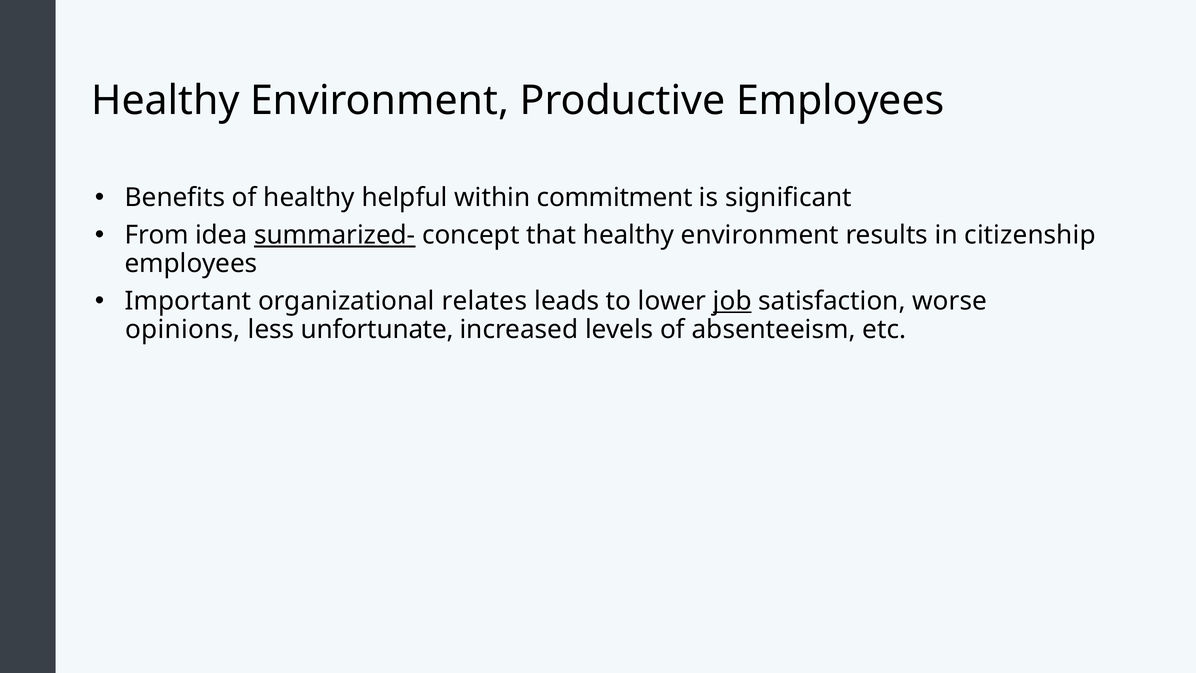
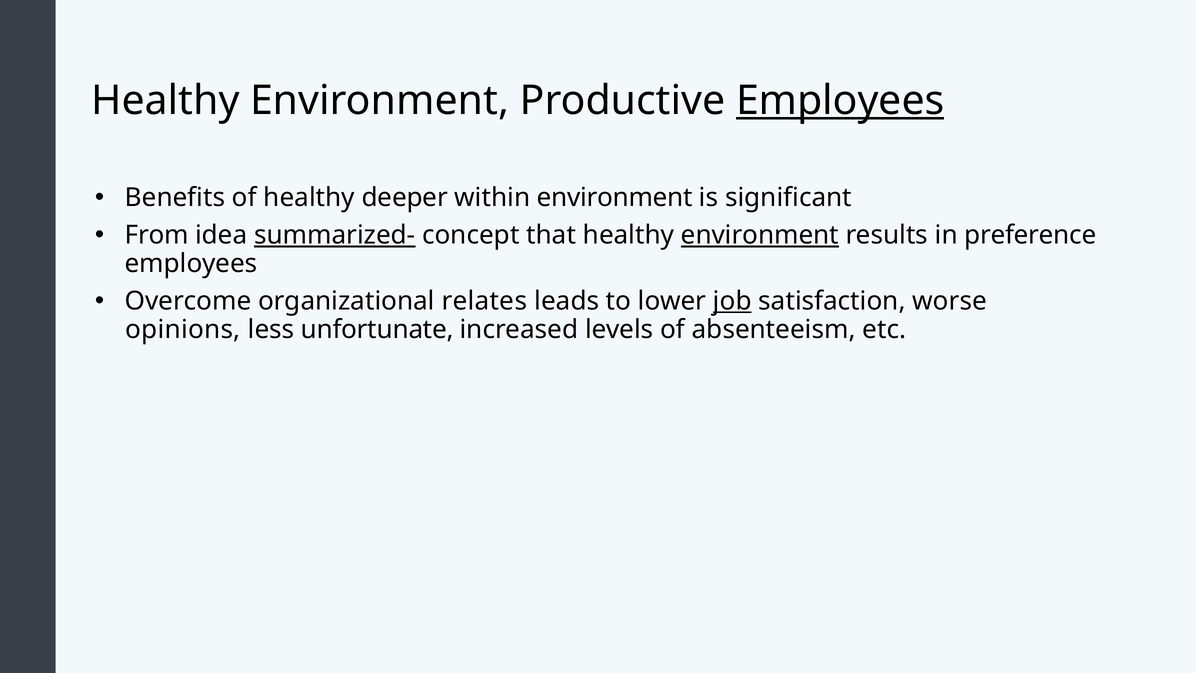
Employees at (840, 101) underline: none -> present
helpful: helpful -> deeper
within commitment: commitment -> environment
environment at (760, 235) underline: none -> present
citizenship: citizenship -> preference
Important: Important -> Overcome
